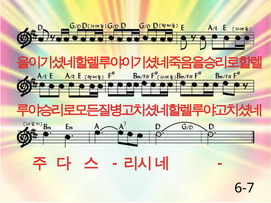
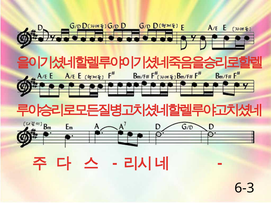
6-7: 6-7 -> 6-3
